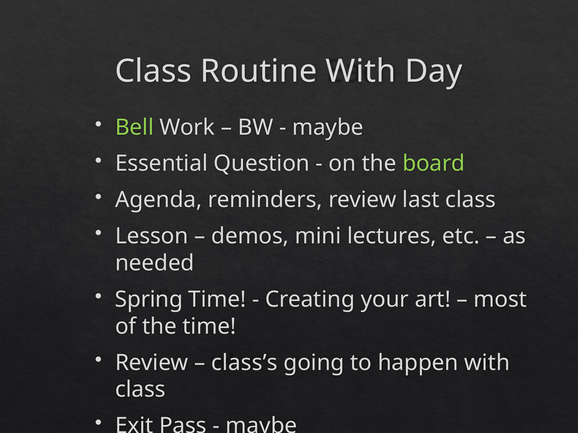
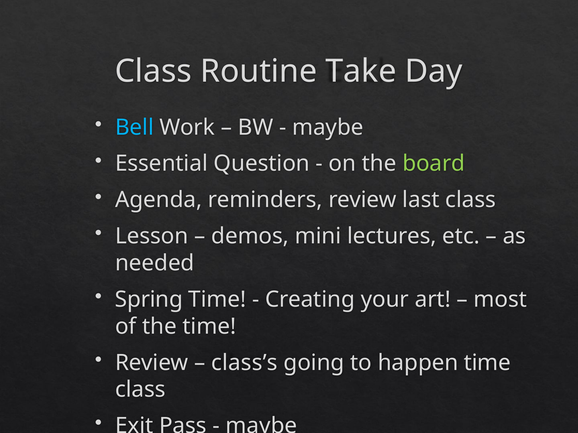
Routine With: With -> Take
Bell colour: light green -> light blue
happen with: with -> time
